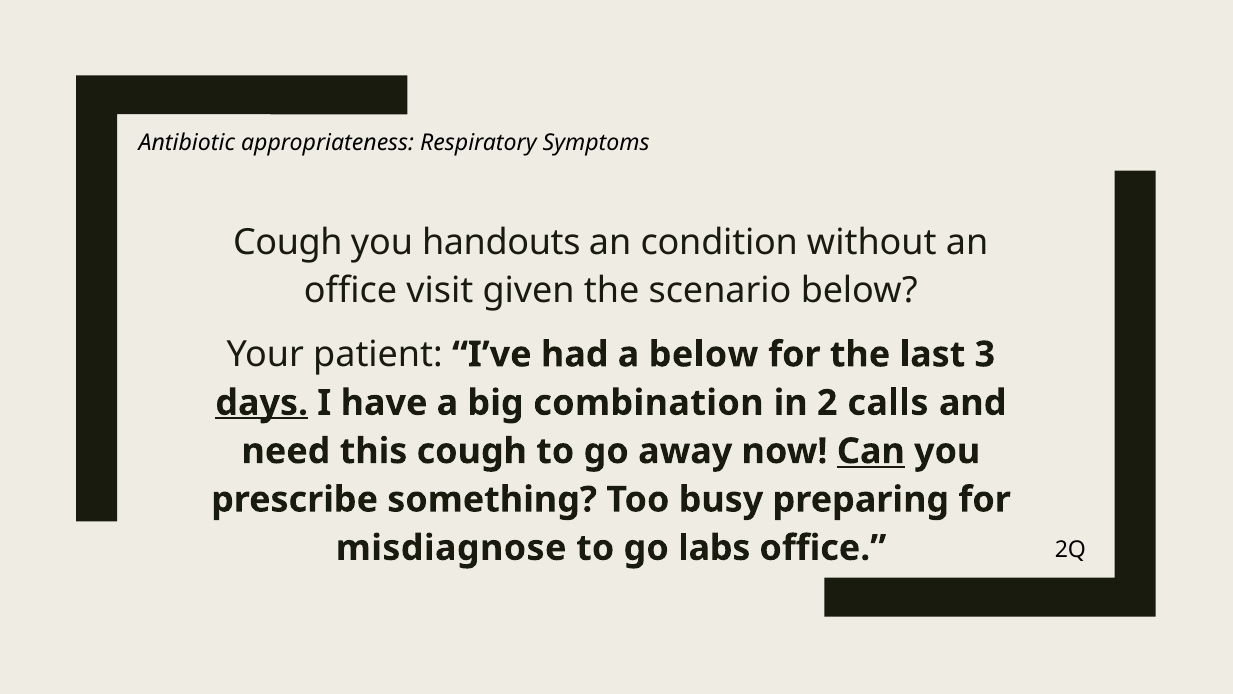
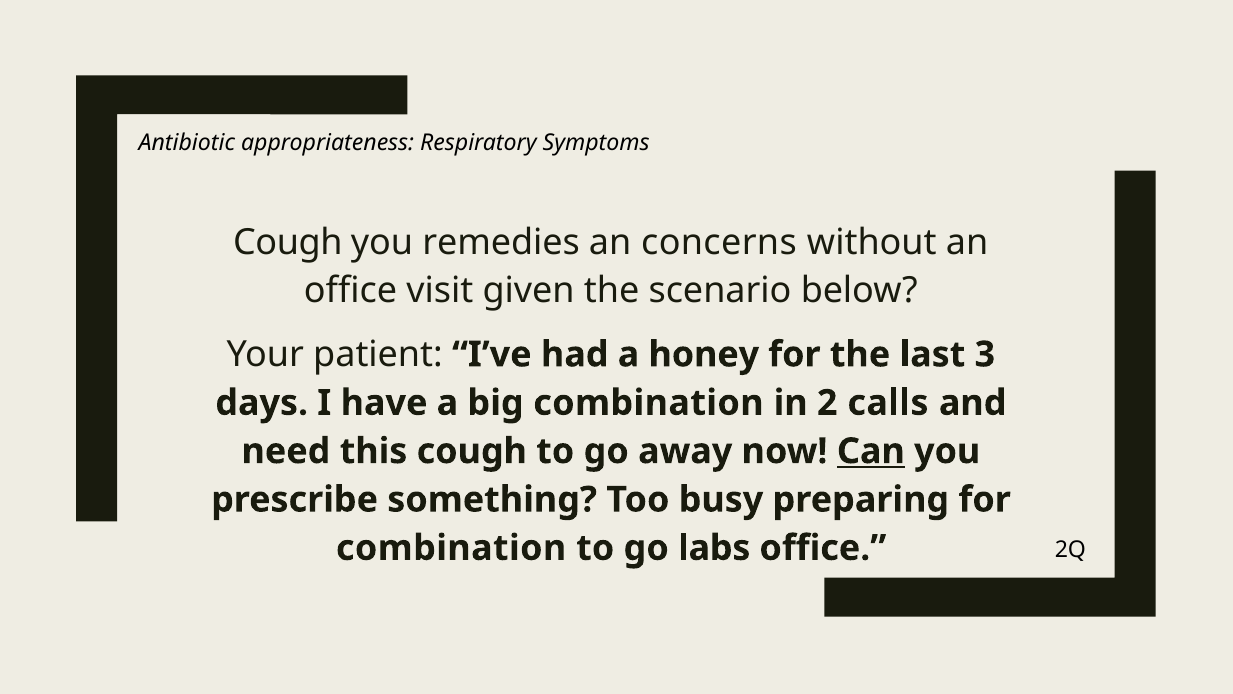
handouts: handouts -> remedies
condition: condition -> concerns
a below: below -> honey
days underline: present -> none
misdiagnose at (451, 548): misdiagnose -> combination
